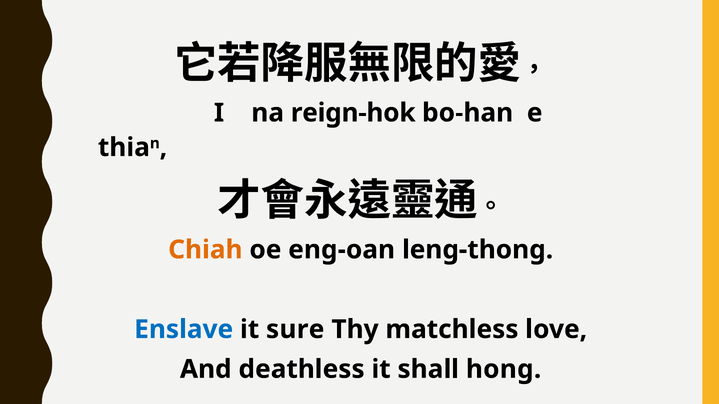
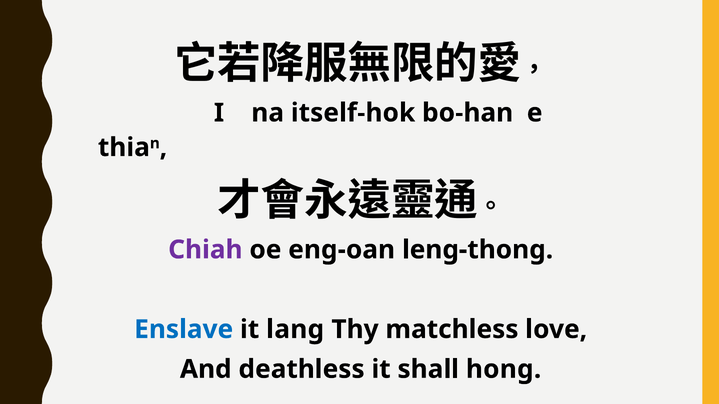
reign-hok: reign-hok -> itself-hok
Chiah colour: orange -> purple
sure: sure -> lang
